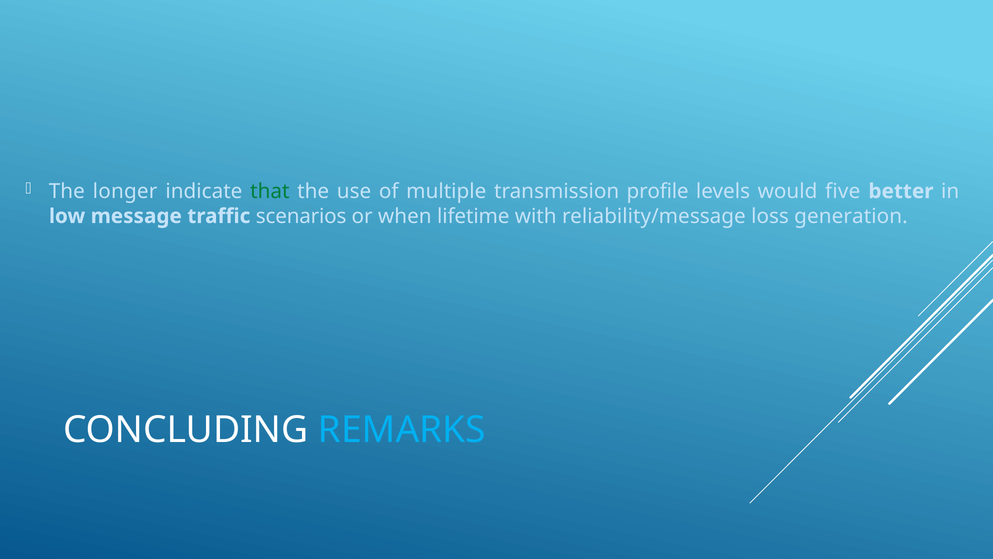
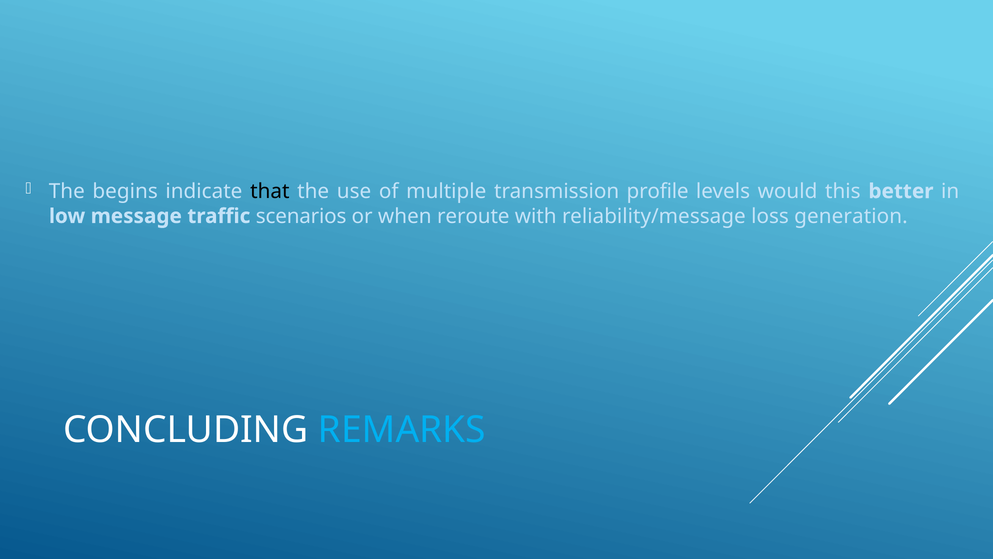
longer: longer -> begins
that colour: green -> black
five: five -> this
lifetime: lifetime -> reroute
